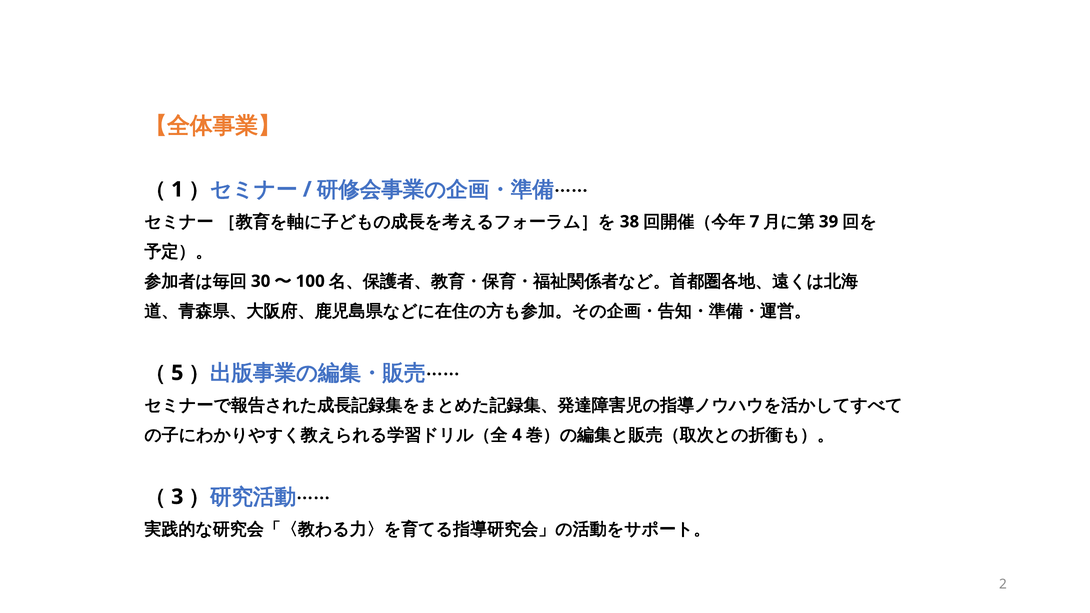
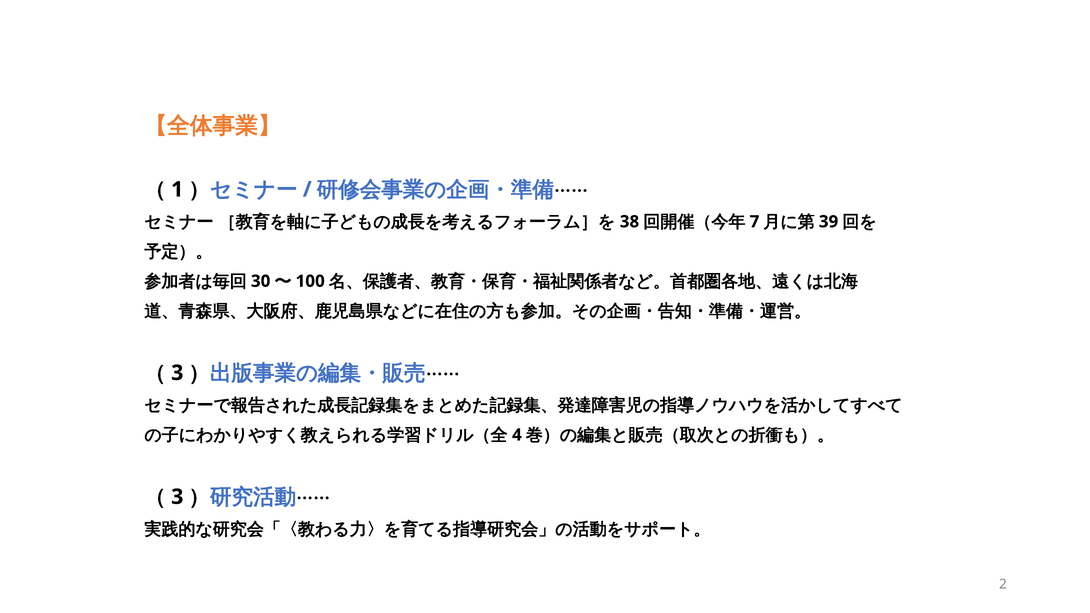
5 at (177, 373): 5 -> 3
